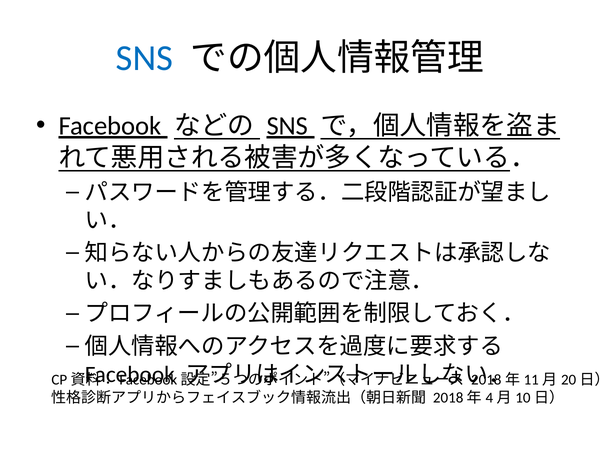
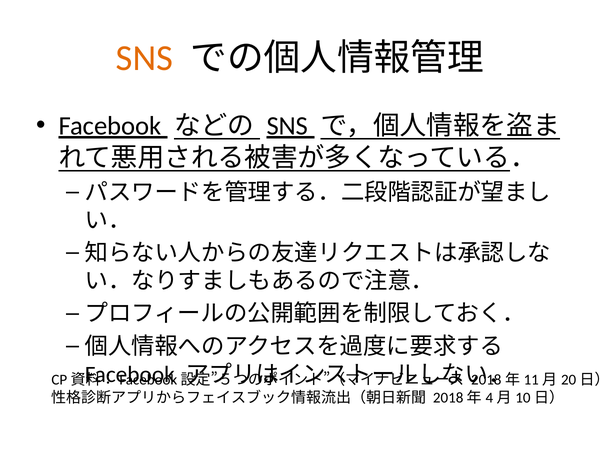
SNS at (145, 58) colour: blue -> orange
